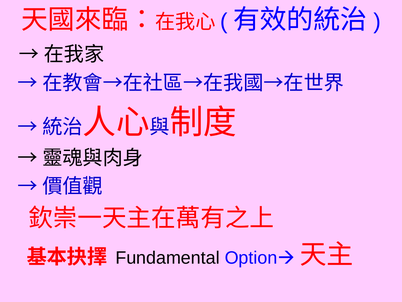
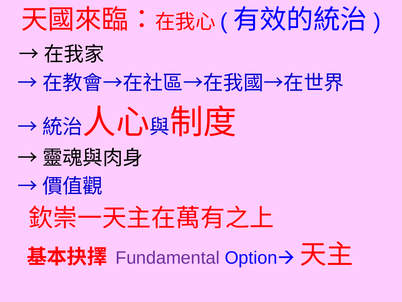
Fundamental colour: black -> purple
